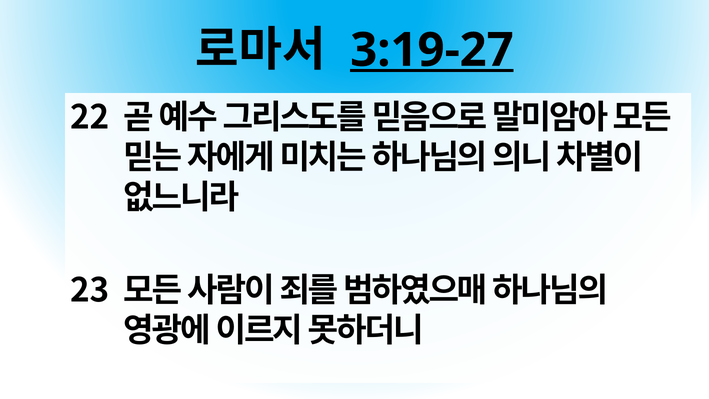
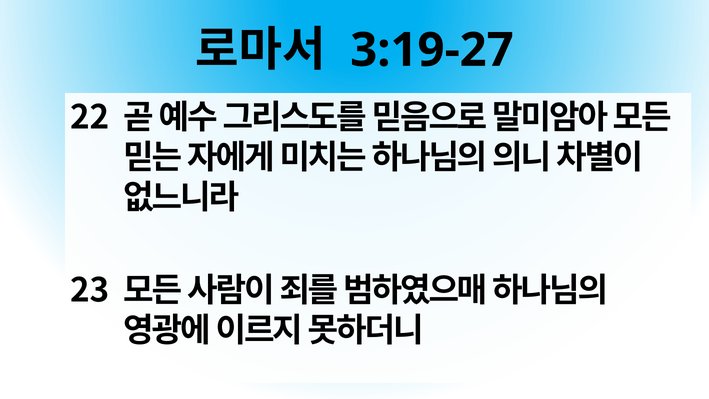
3:19-27 underline: present -> none
